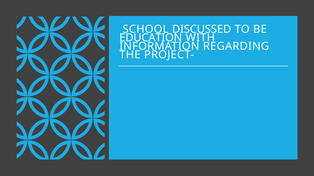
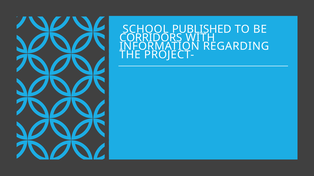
DISCUSSED: DISCUSSED -> PUBLISHED
EDUCATION: EDUCATION -> CORRIDORS
